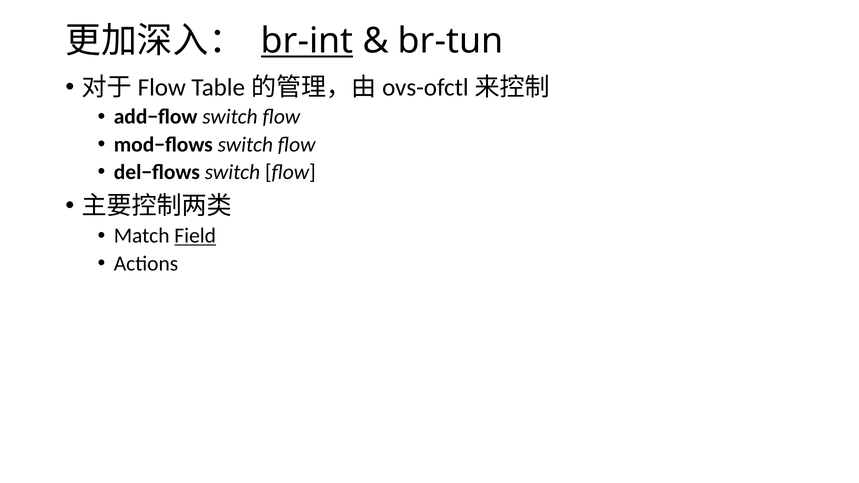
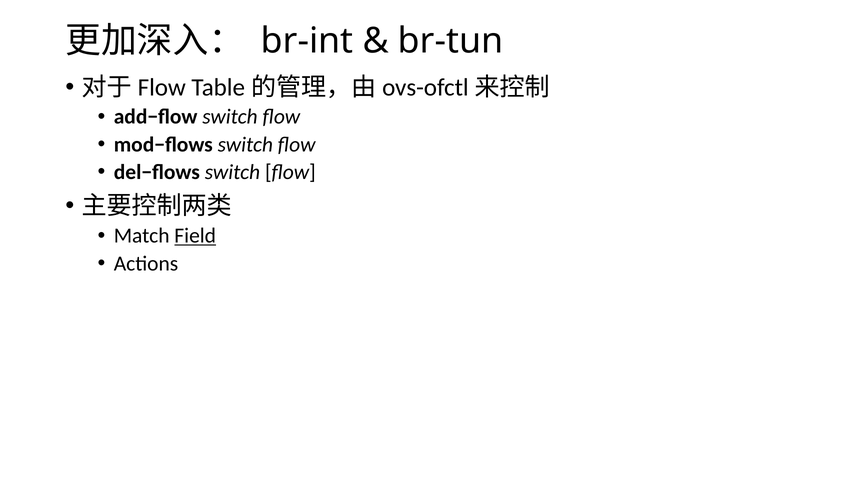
br-int underline: present -> none
